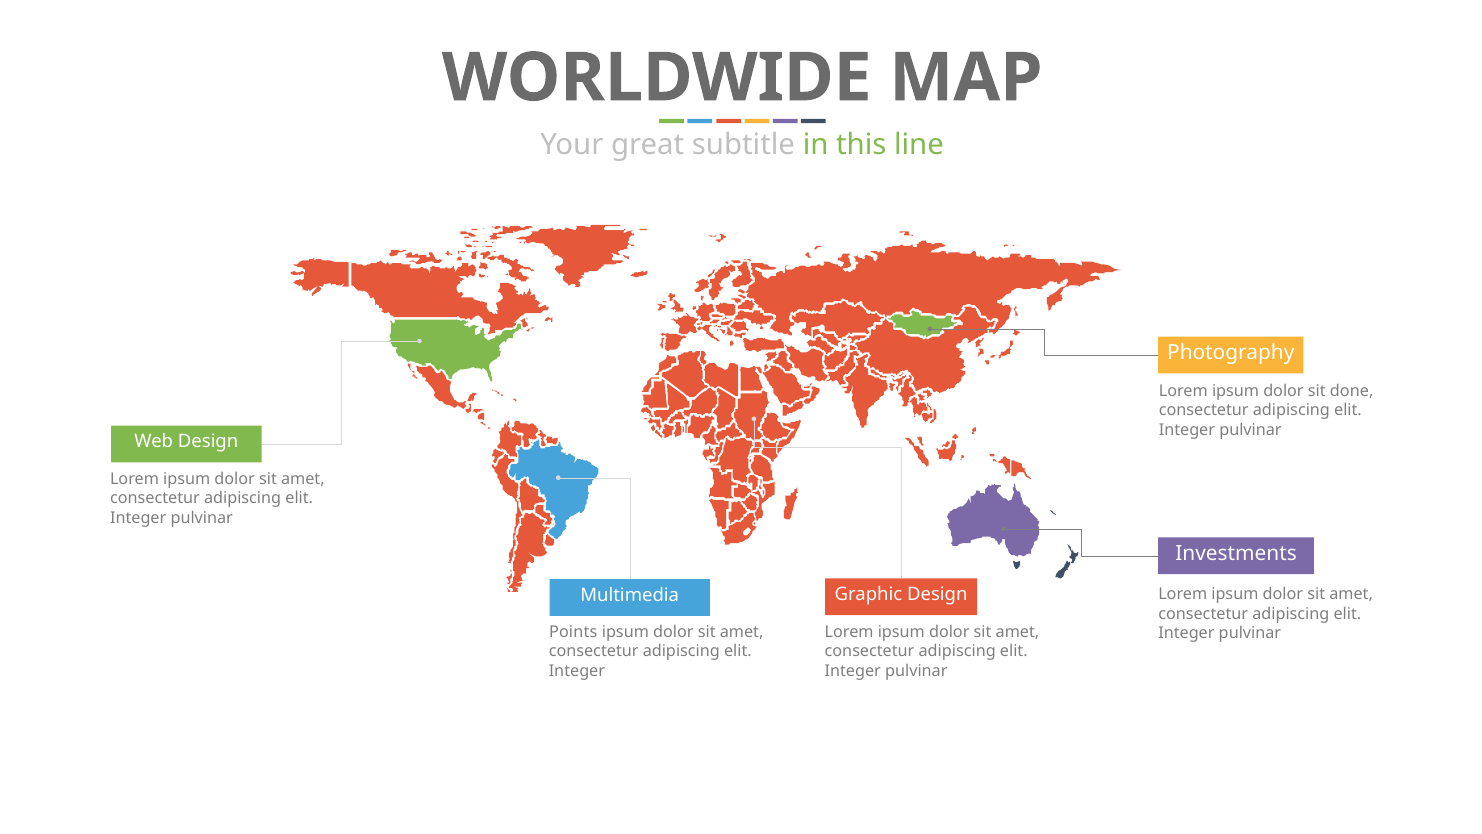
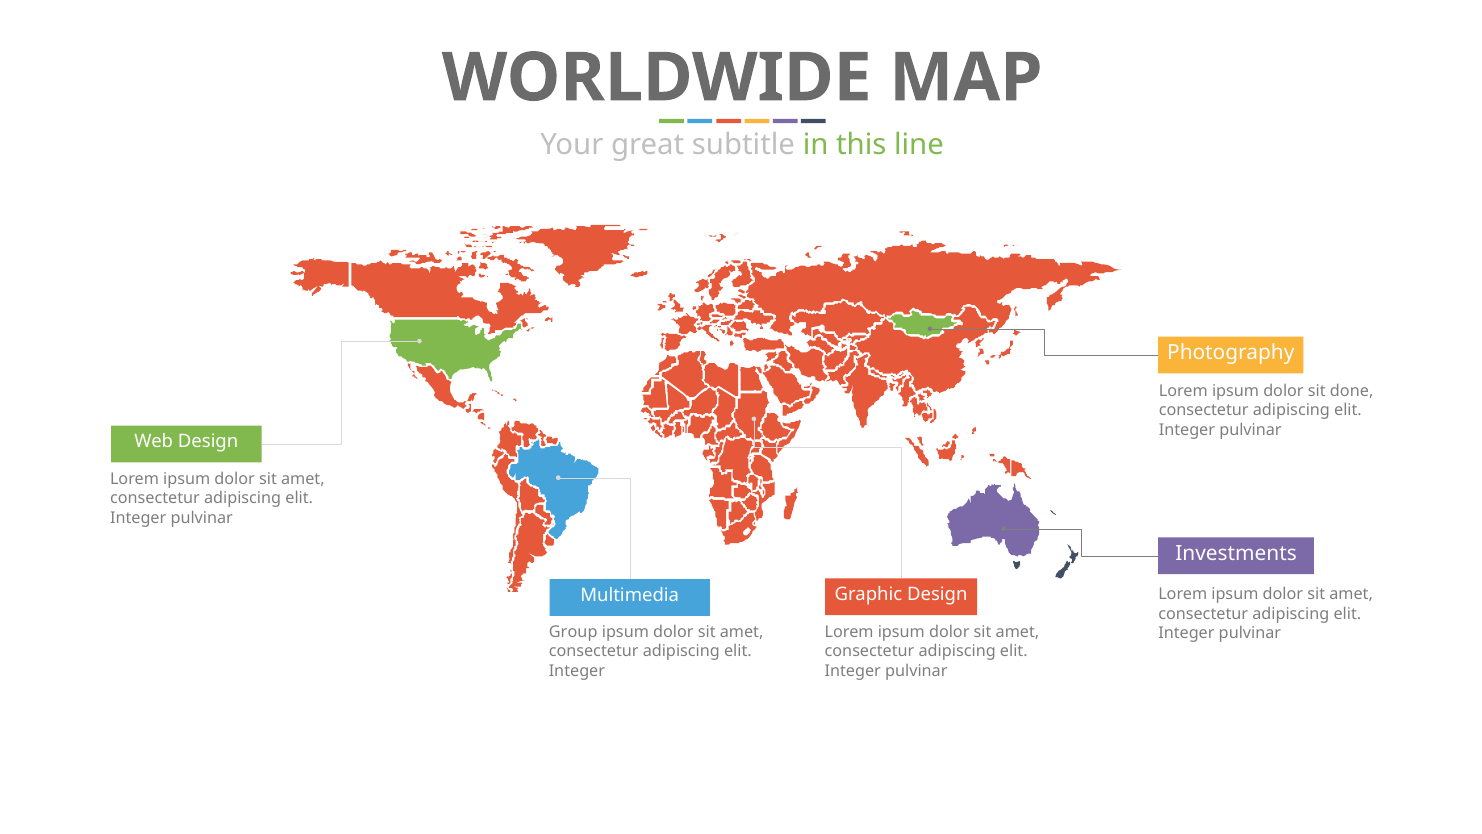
Points: Points -> Group
